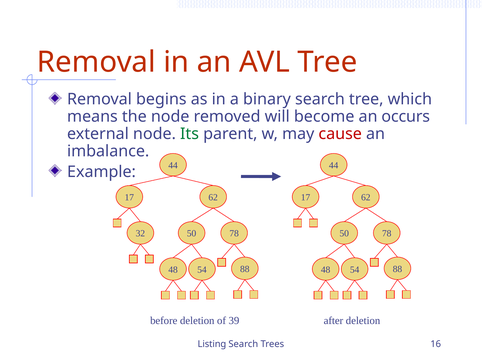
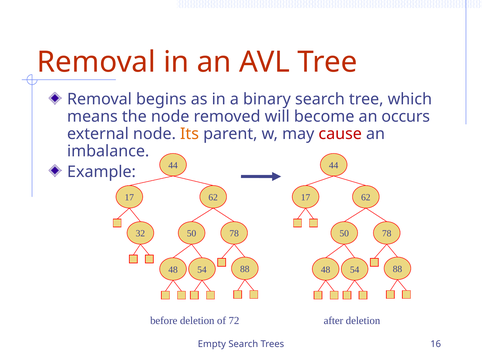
Its colour: green -> orange
39: 39 -> 72
Listing: Listing -> Empty
